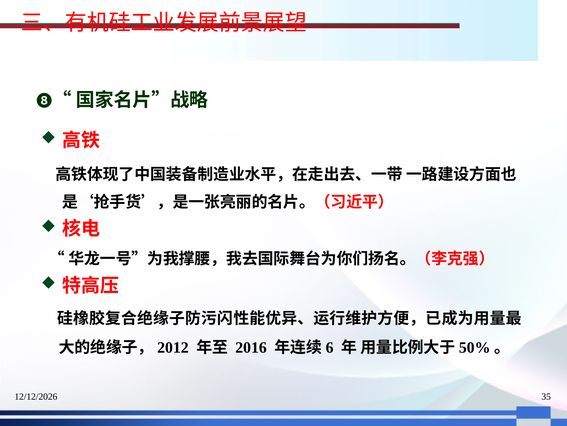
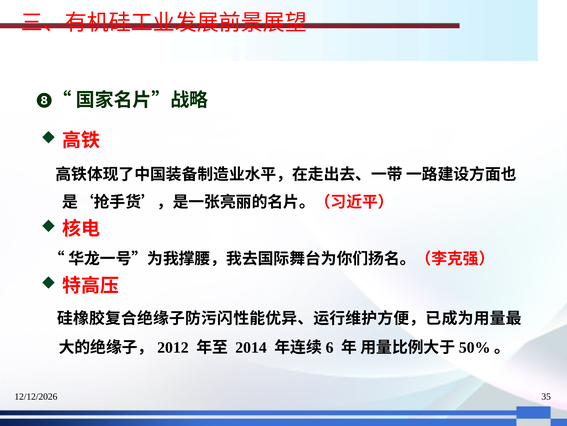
2016: 2016 -> 2014
